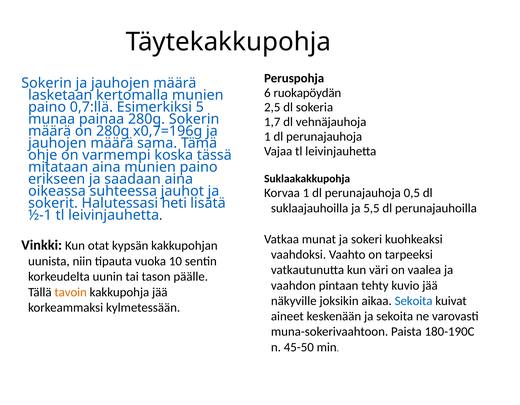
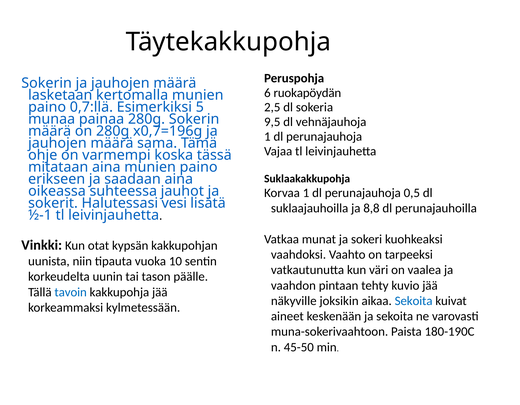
1,7: 1,7 -> 9,5
heti: heti -> vesi
5,5: 5,5 -> 8,8
tavoin colour: orange -> blue
